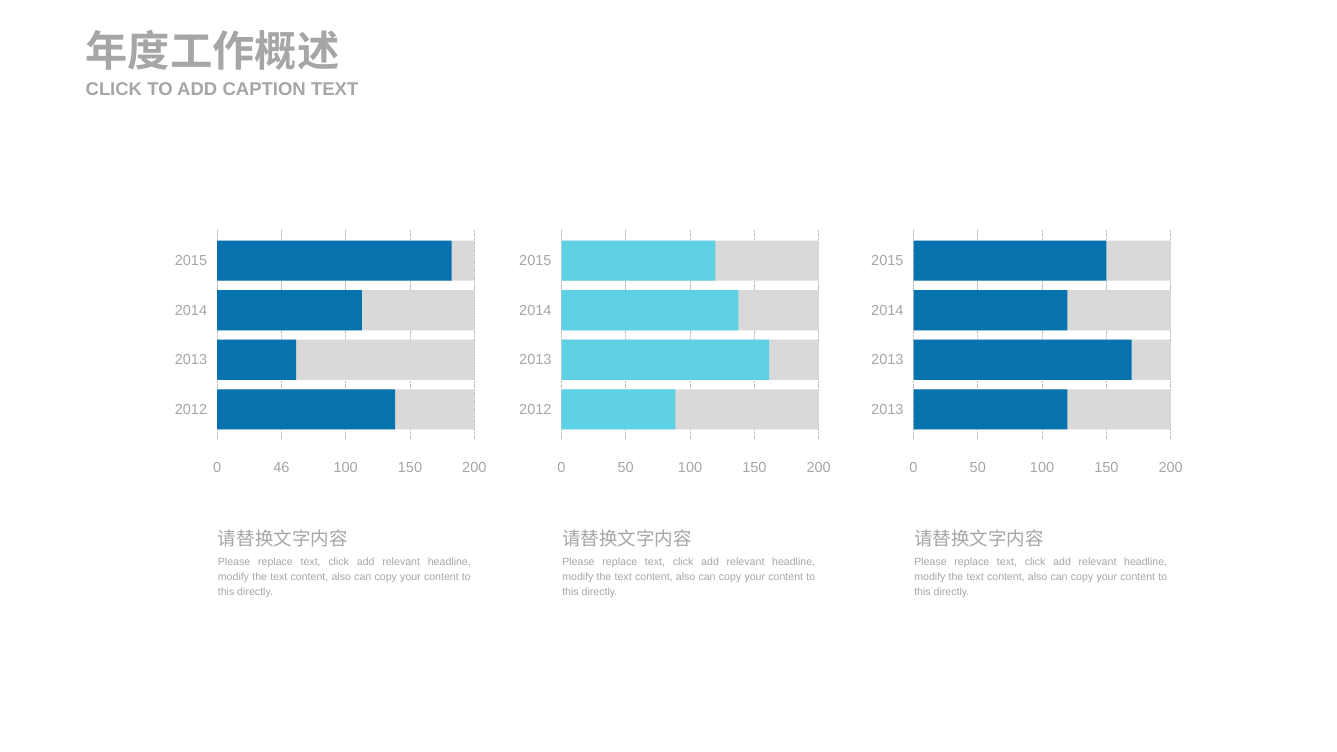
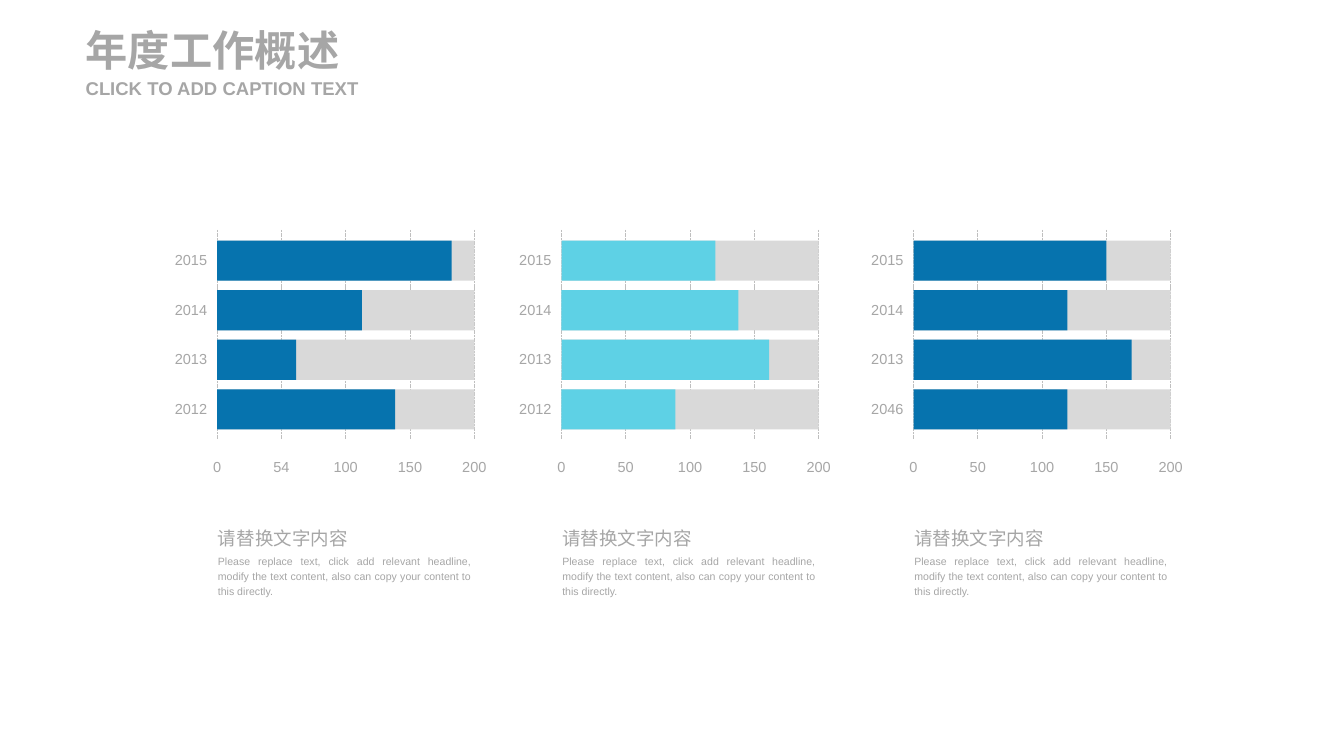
2013 at (887, 410): 2013 -> 2046
46: 46 -> 54
